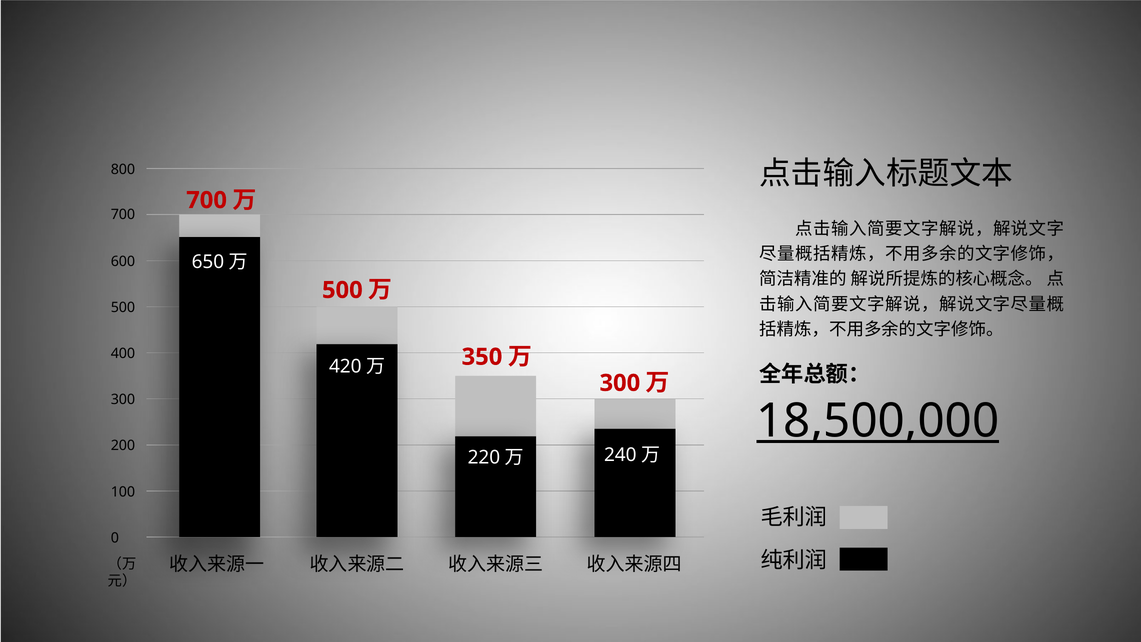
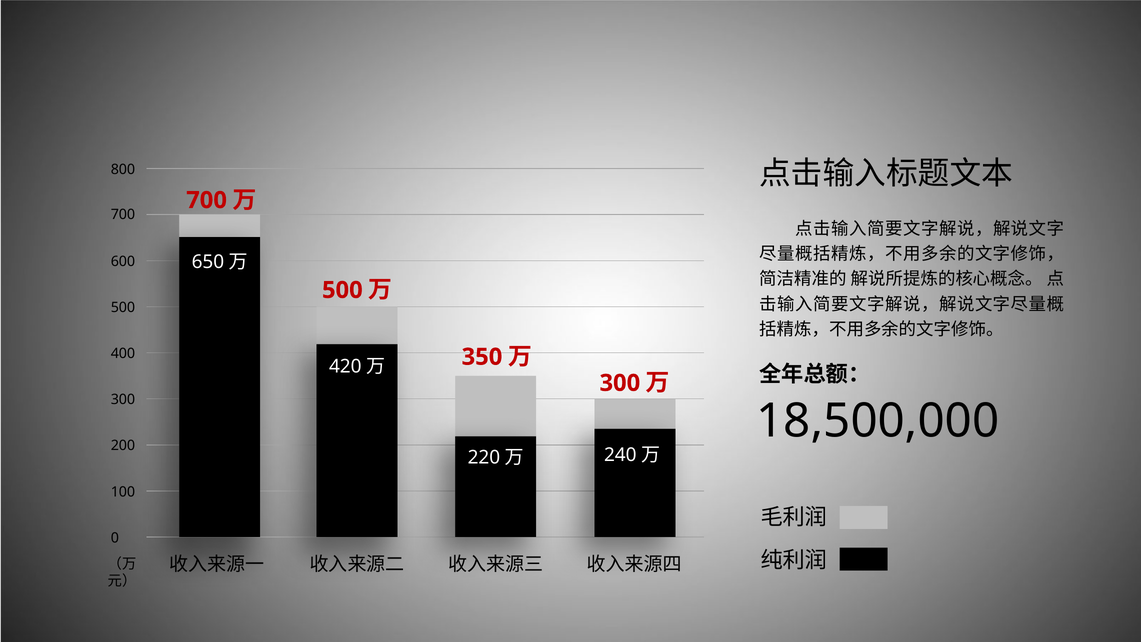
18,500,000 underline: present -> none
